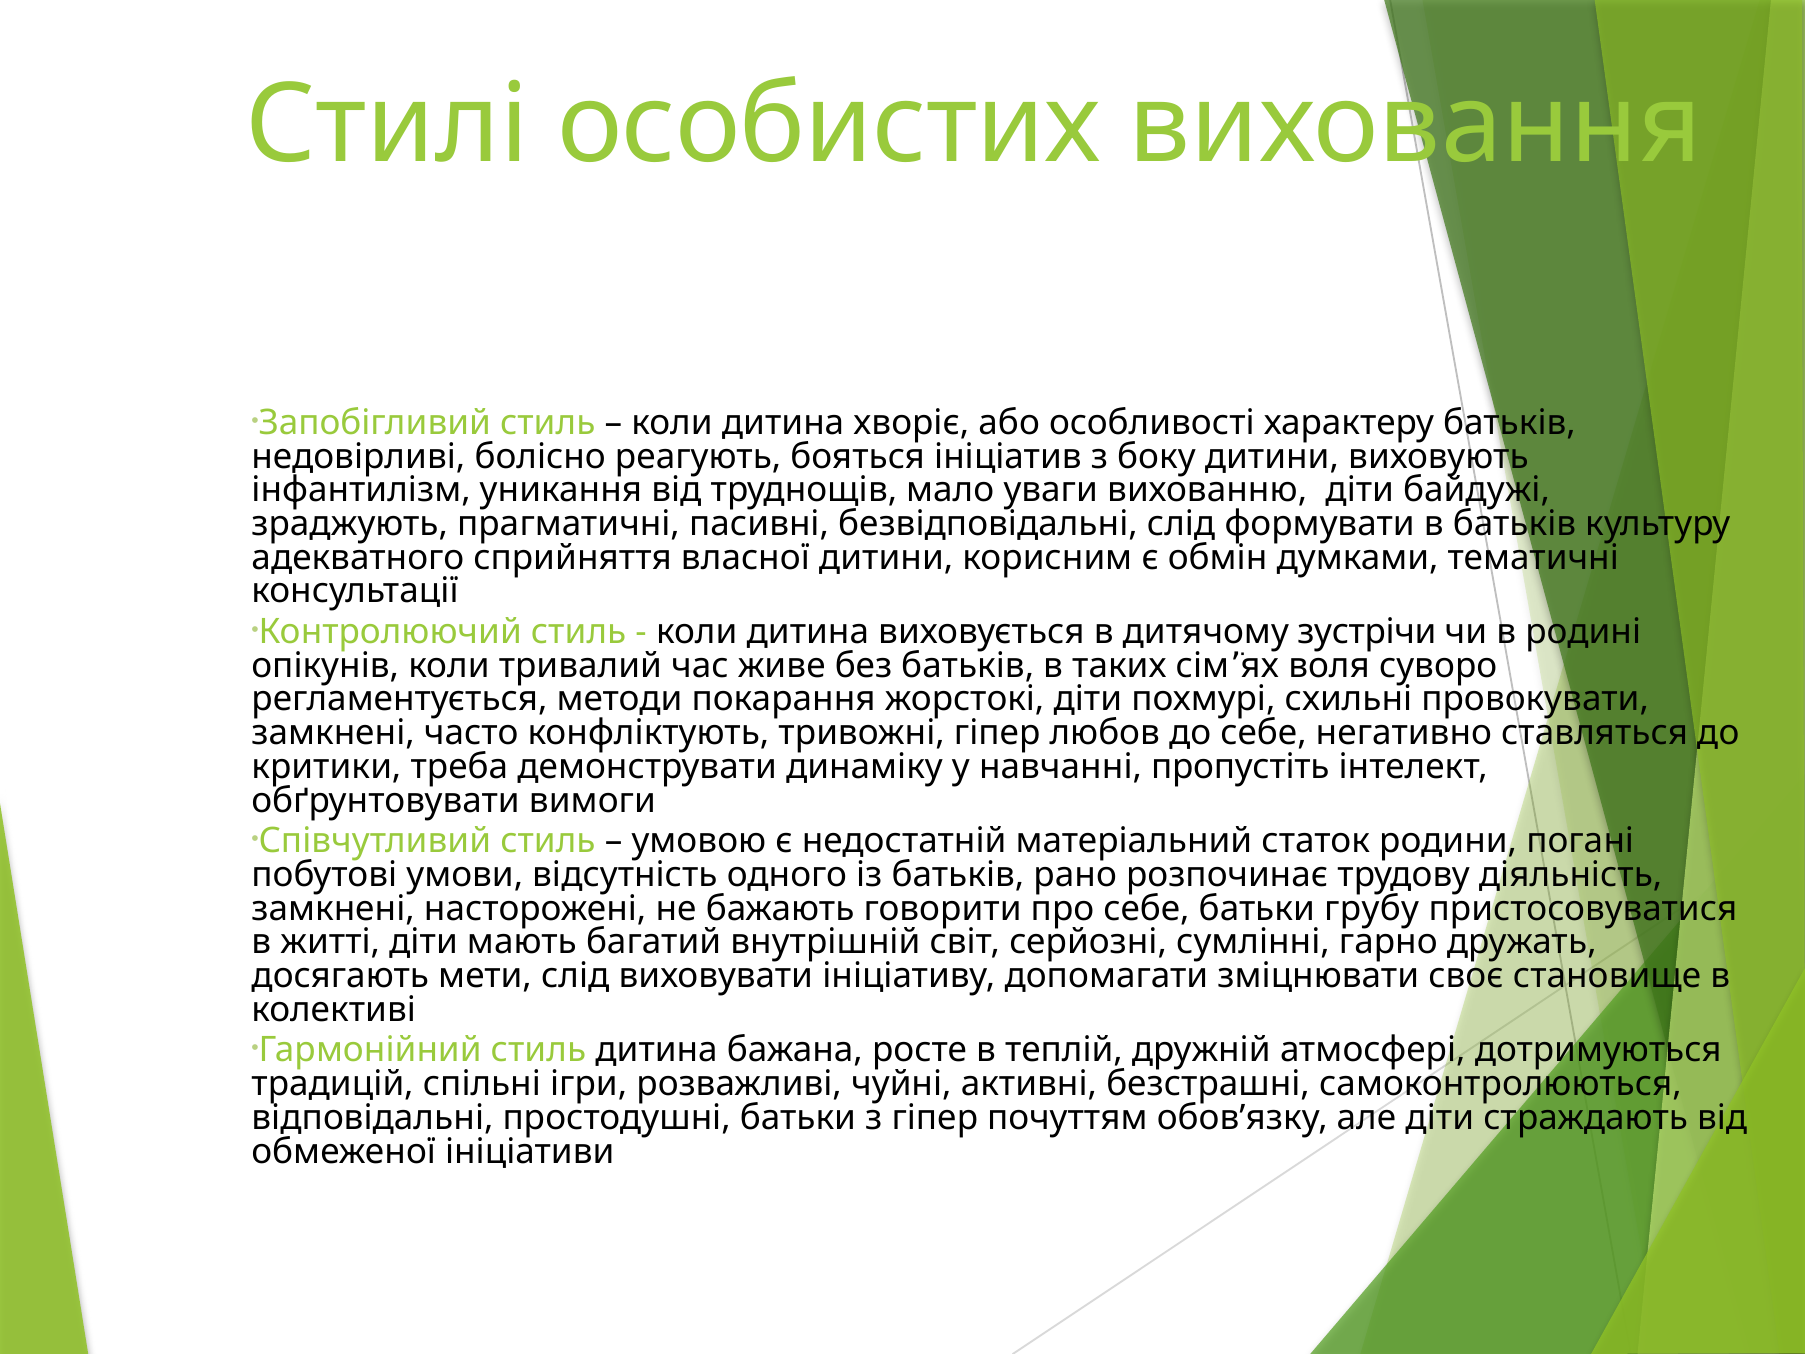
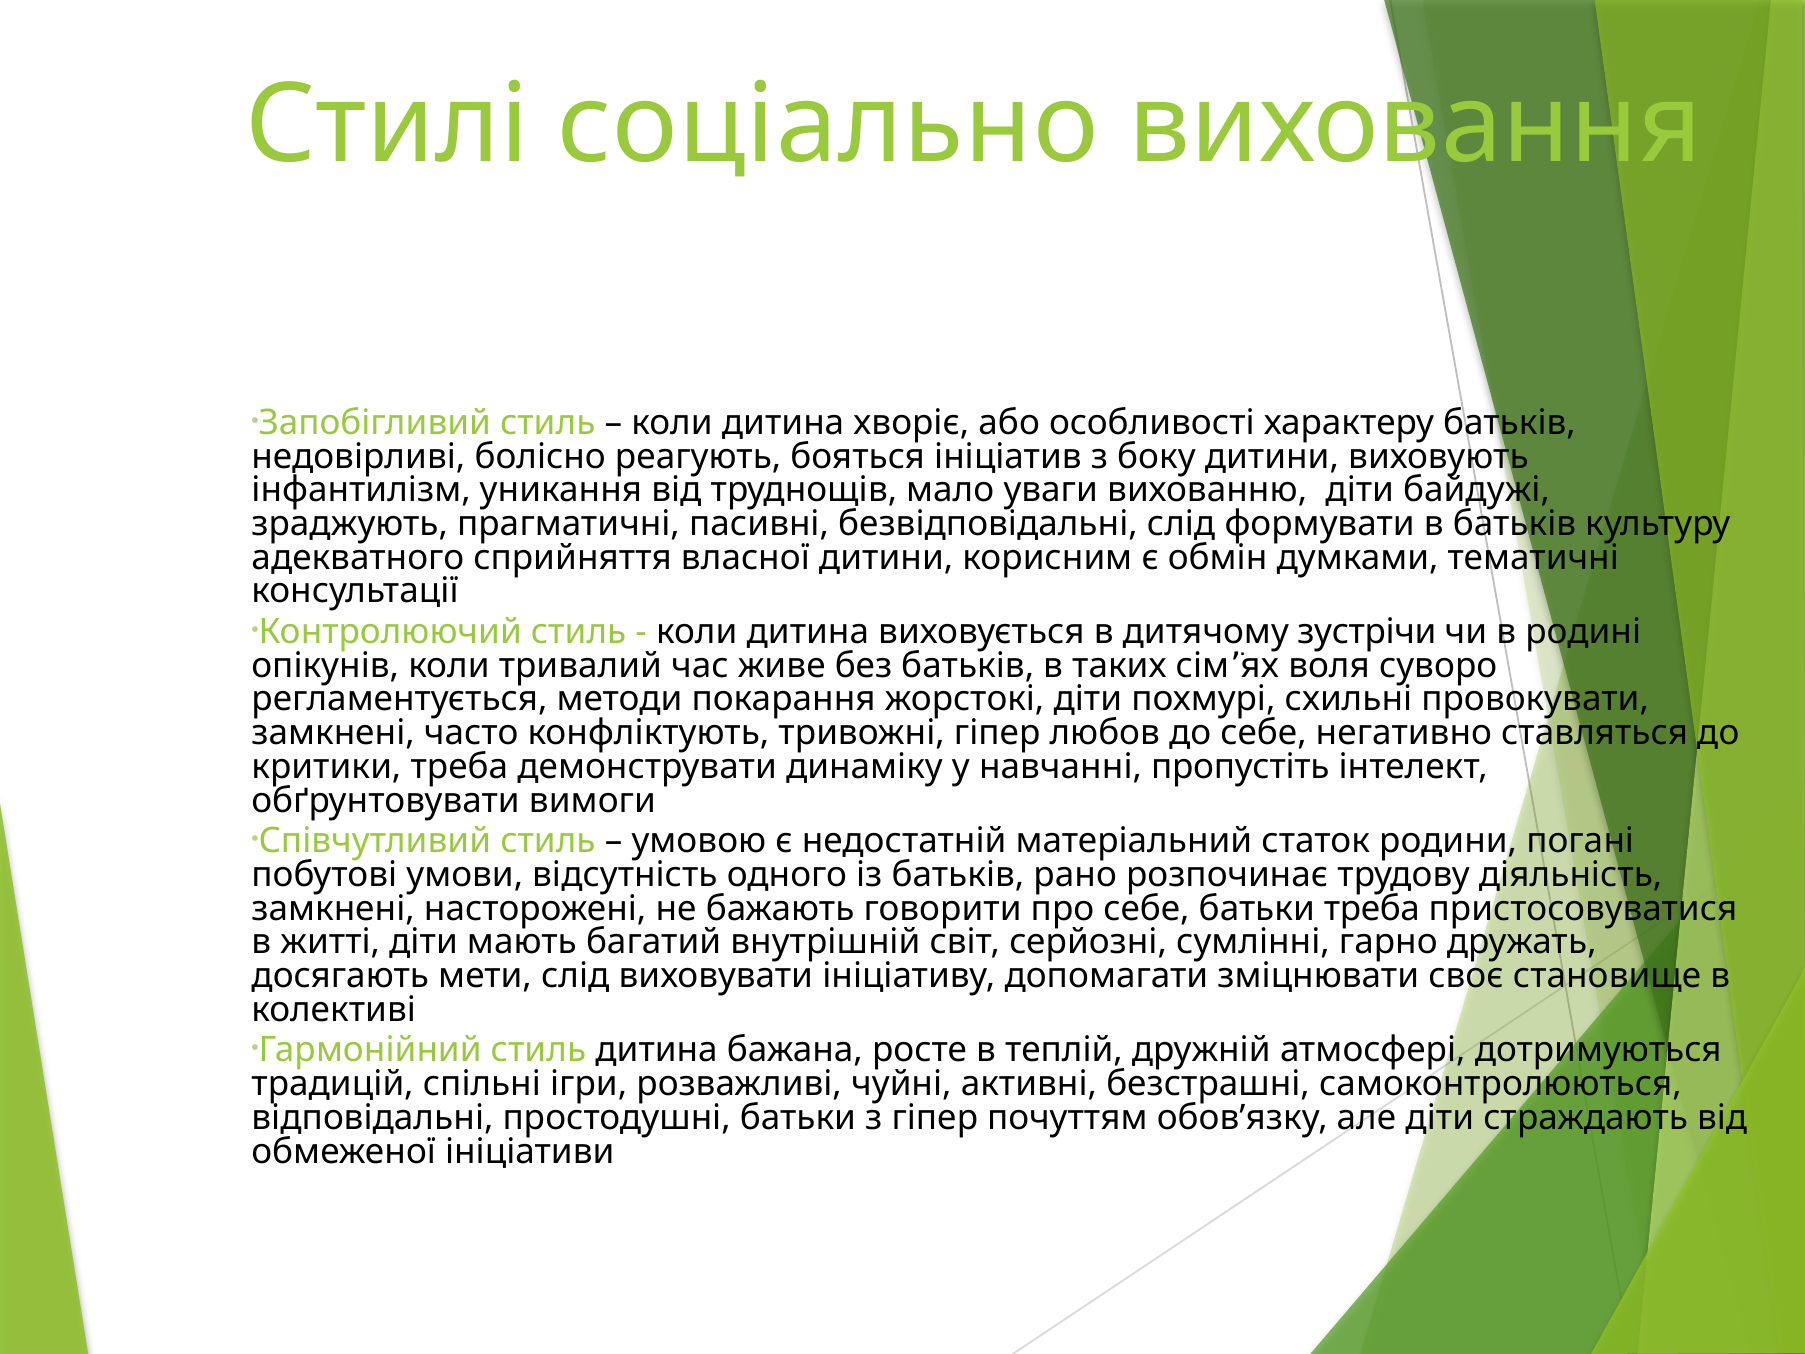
особистих: особистих -> соціально
батьки грубу: грубу -> треба
